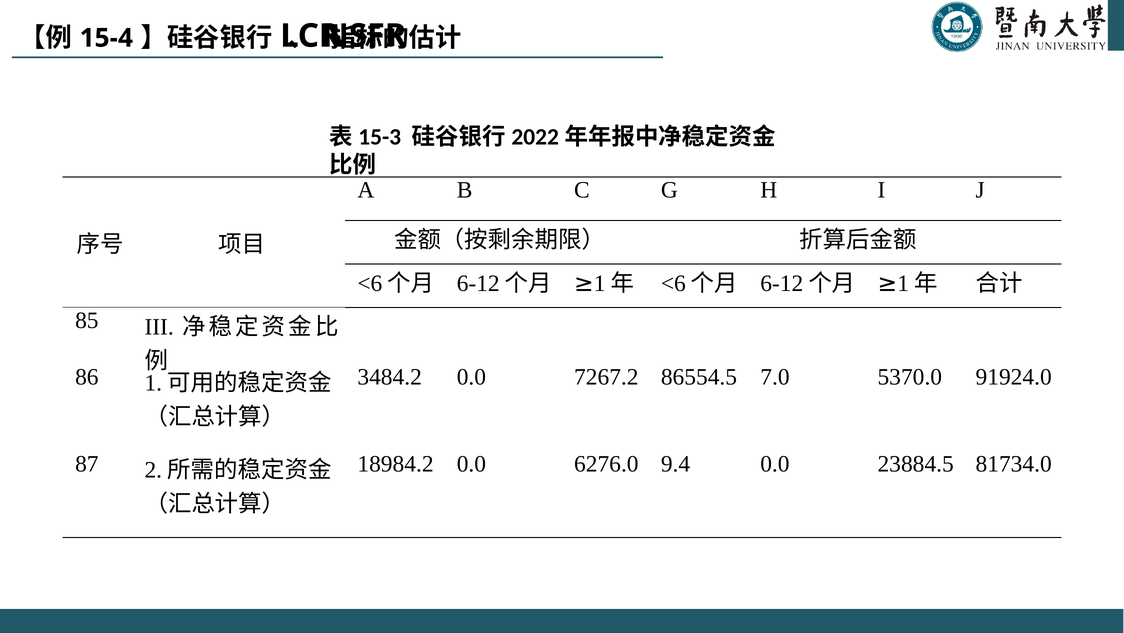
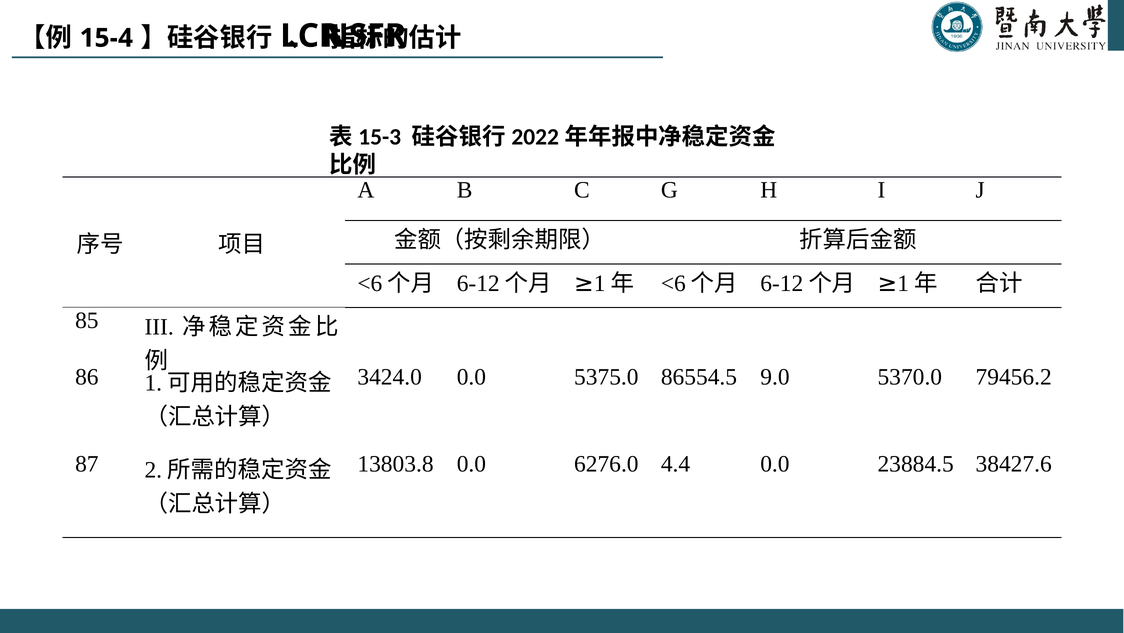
3484.2: 3484.2 -> 3424.0
7267.2: 7267.2 -> 5375.0
7.0: 7.0 -> 9.0
91924.0: 91924.0 -> 79456.2
18984.2: 18984.2 -> 13803.8
9.4: 9.4 -> 4.4
81734.0: 81734.0 -> 38427.6
